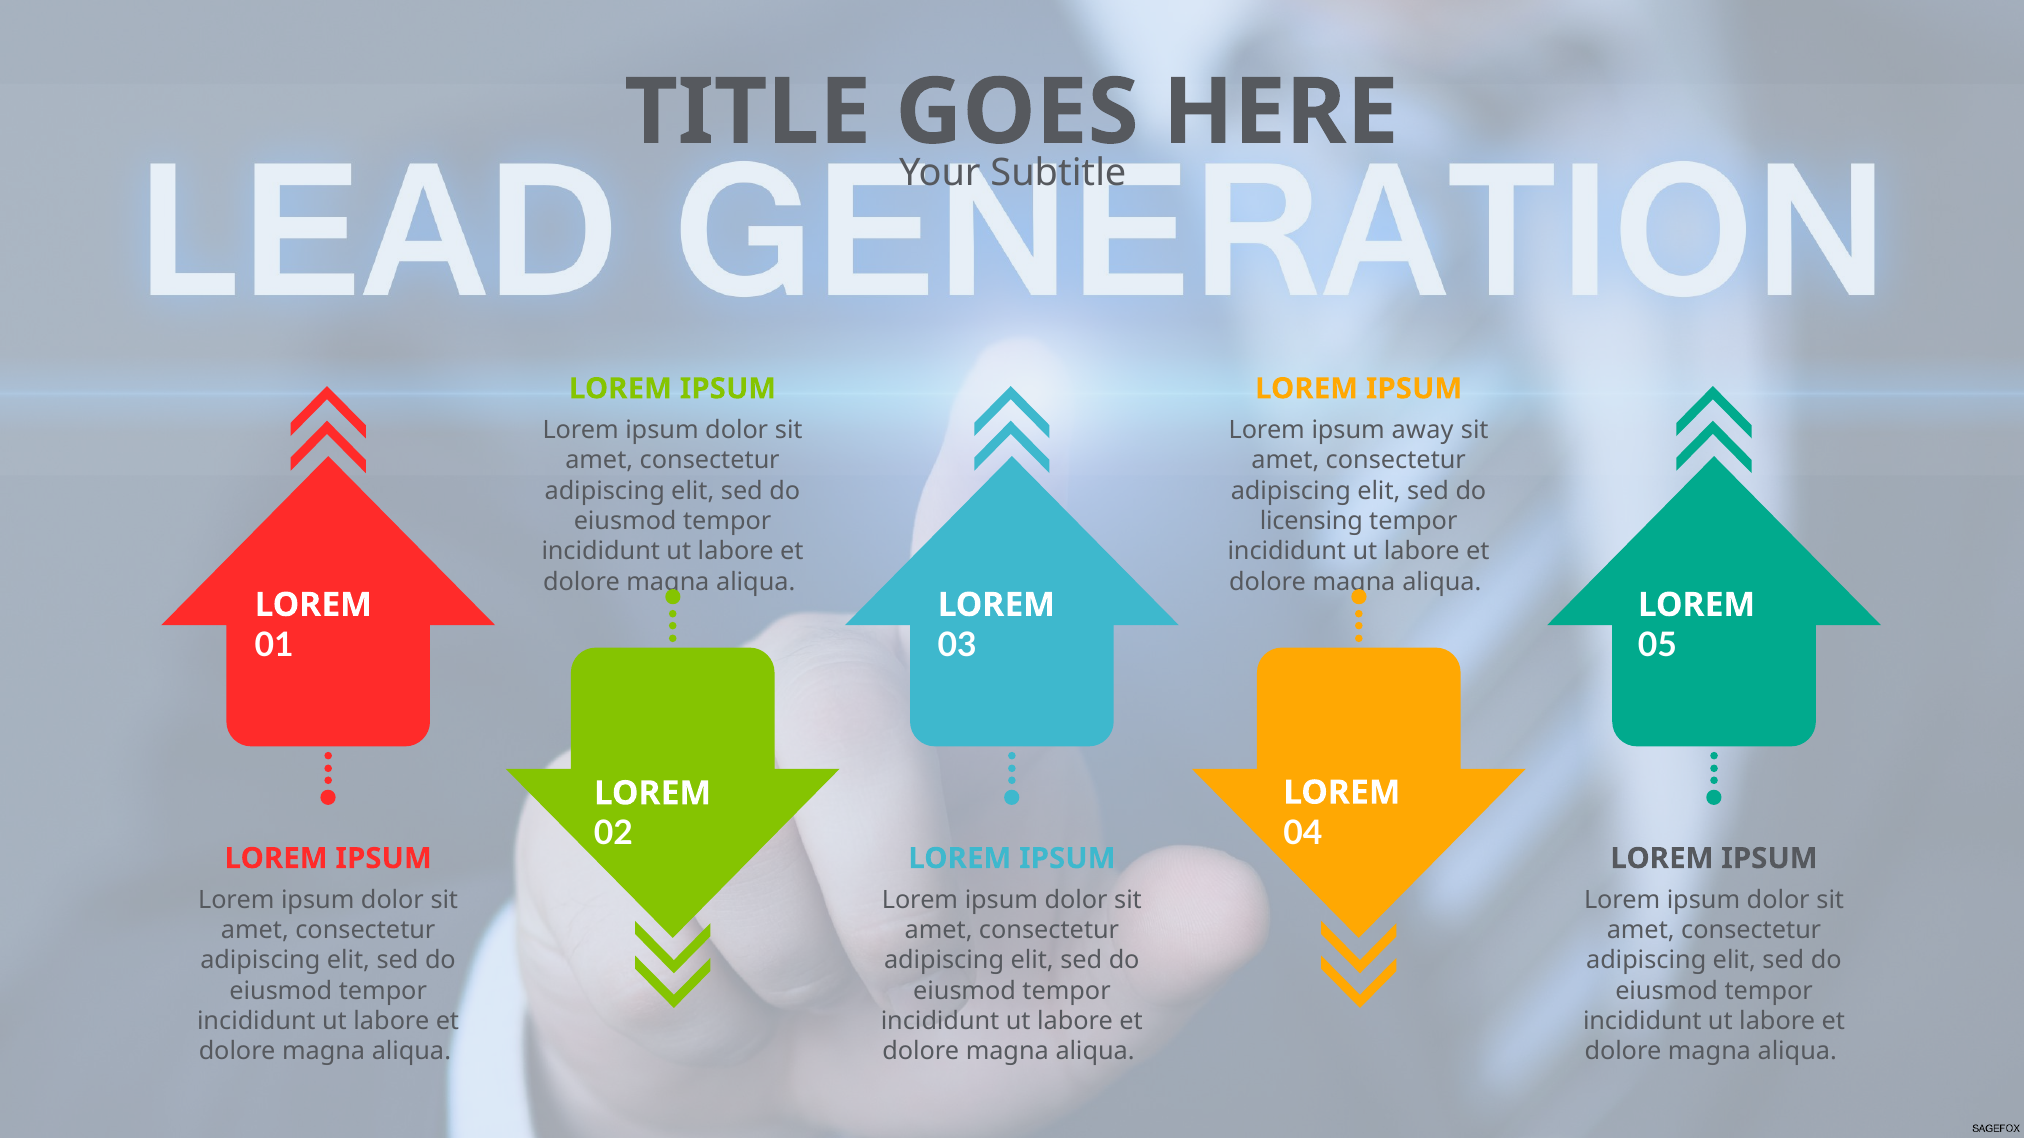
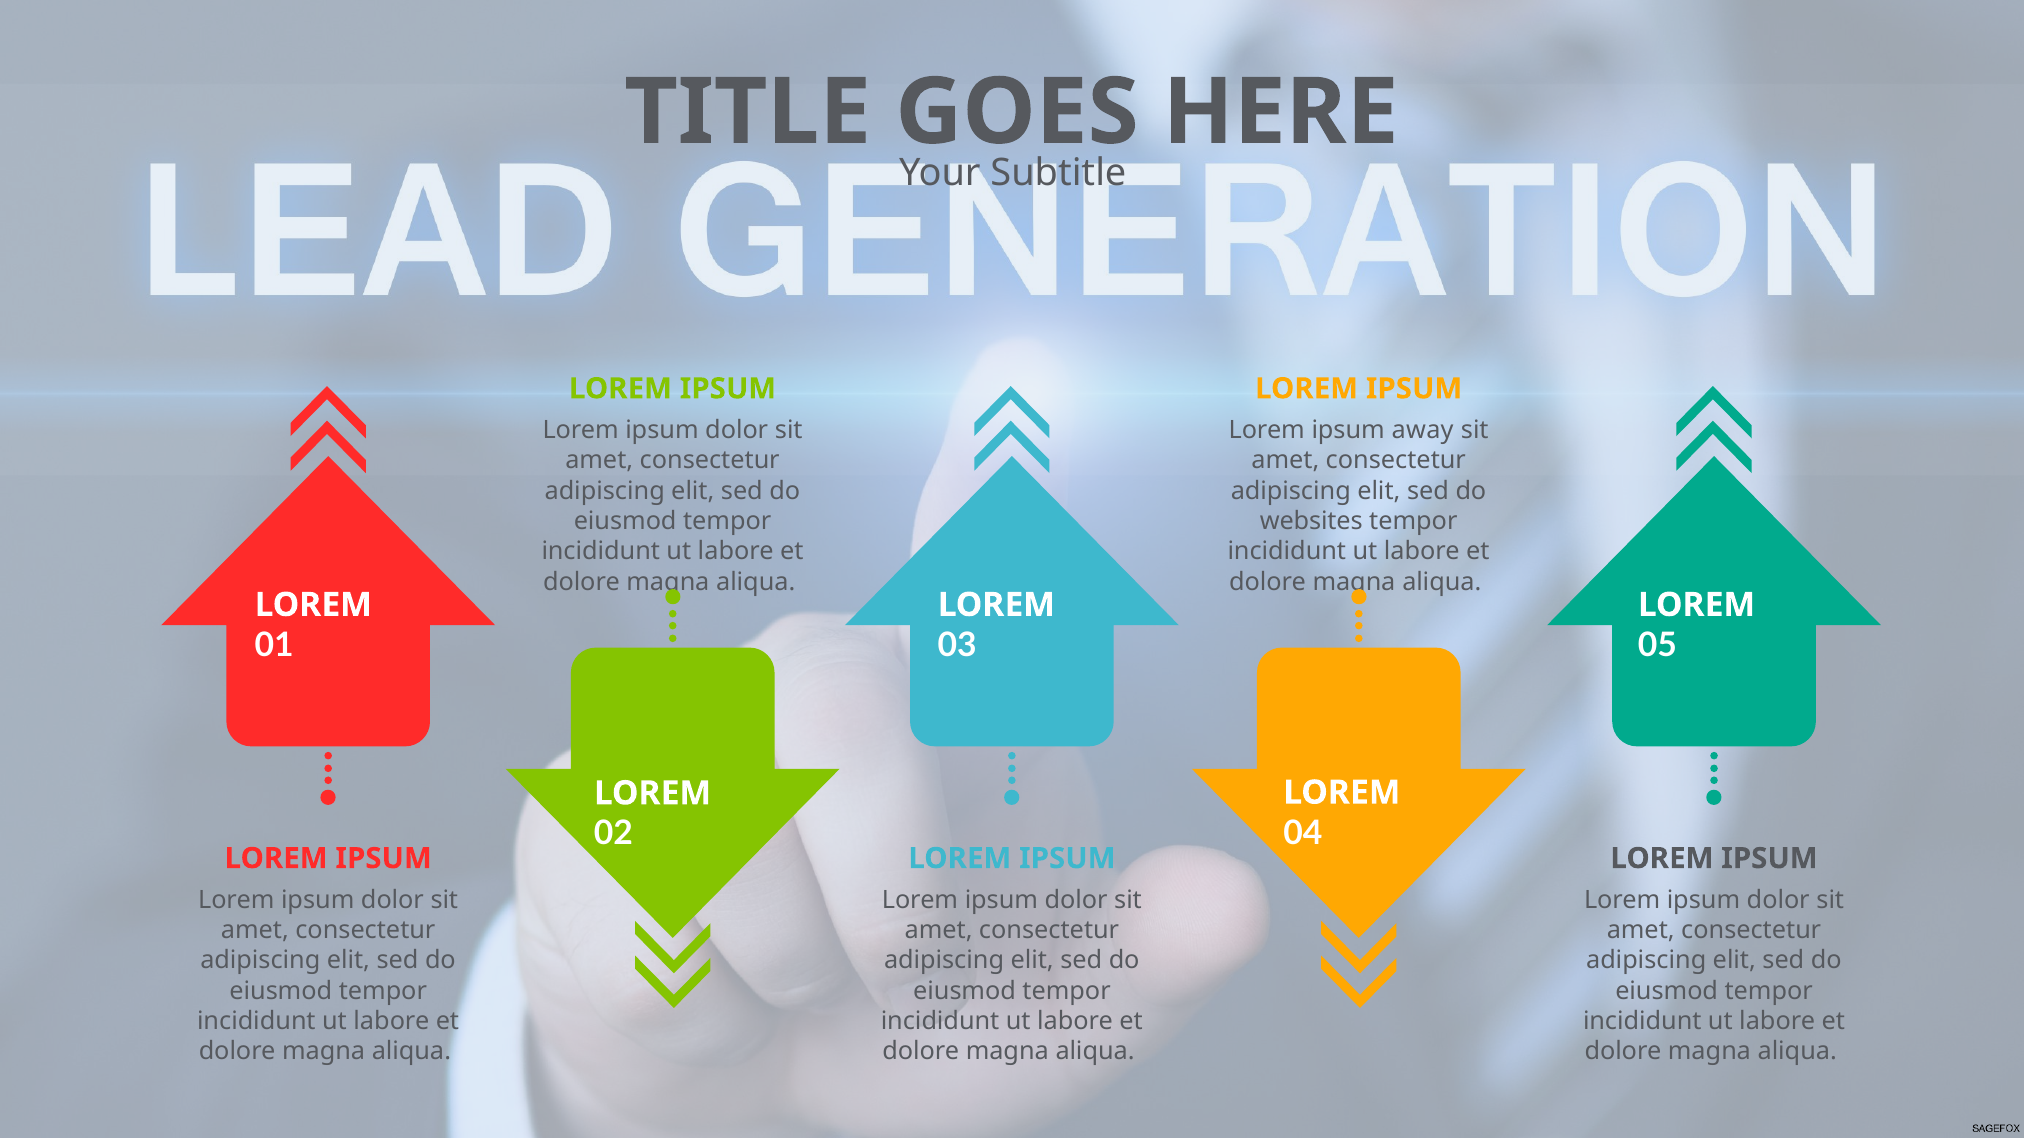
licensing: licensing -> websites
